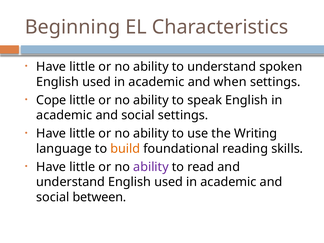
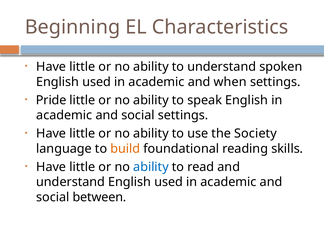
Cope: Cope -> Pride
Writing: Writing -> Society
ability at (151, 167) colour: purple -> blue
